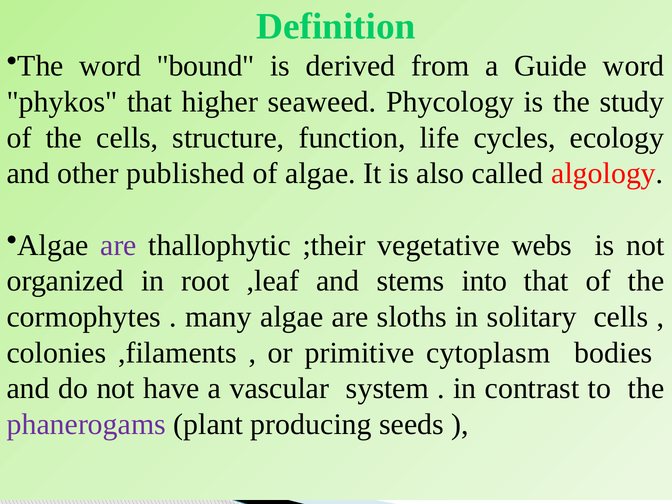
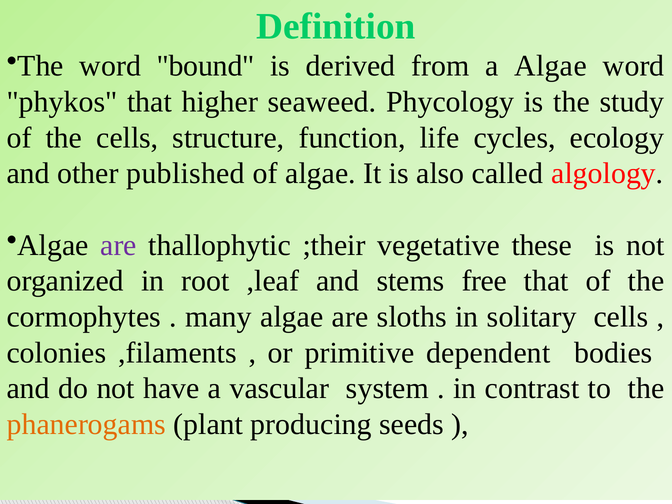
a Guide: Guide -> Algae
webs: webs -> these
into: into -> free
cytoplasm: cytoplasm -> dependent
phanerogams colour: purple -> orange
